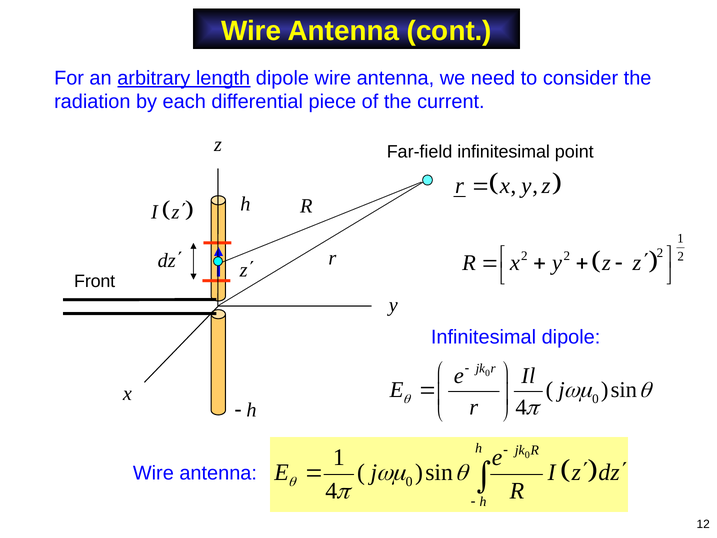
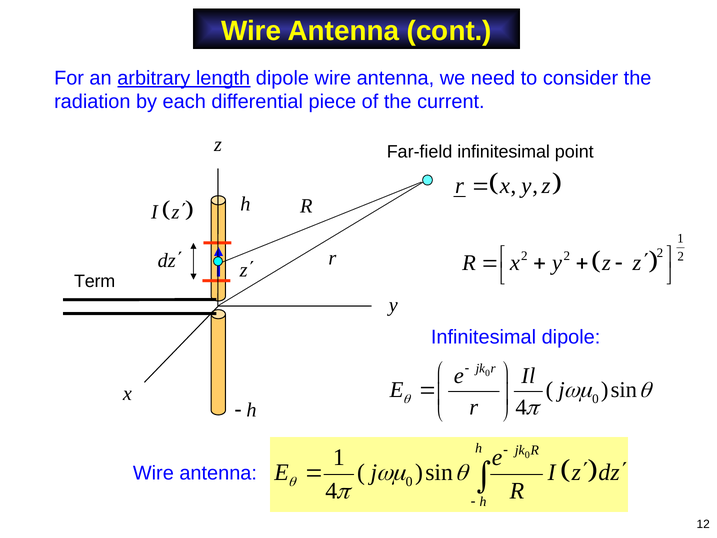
Front: Front -> Term
